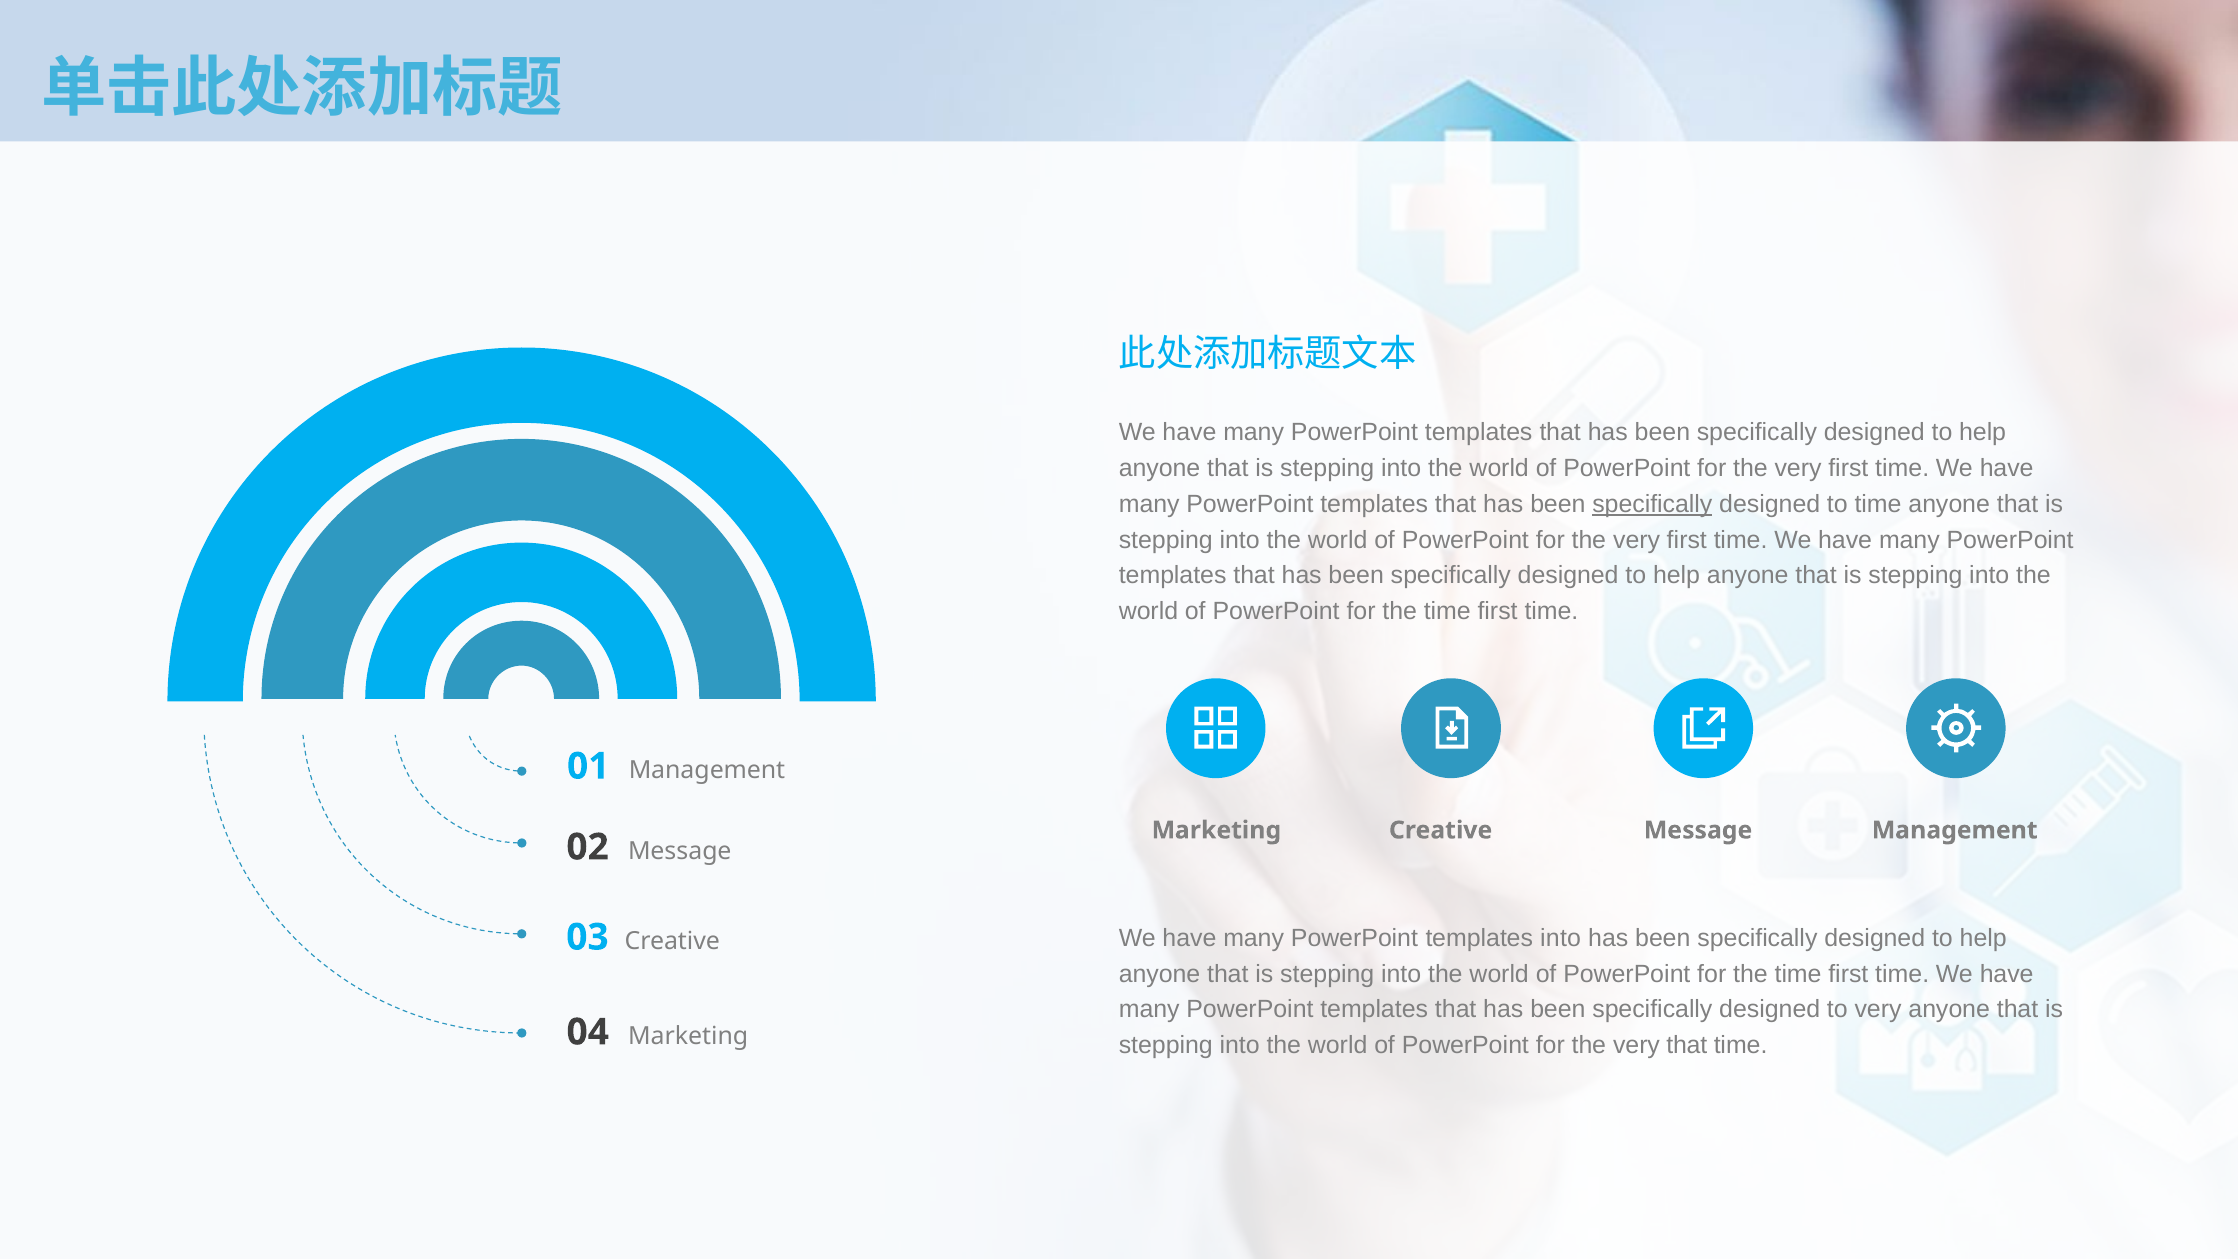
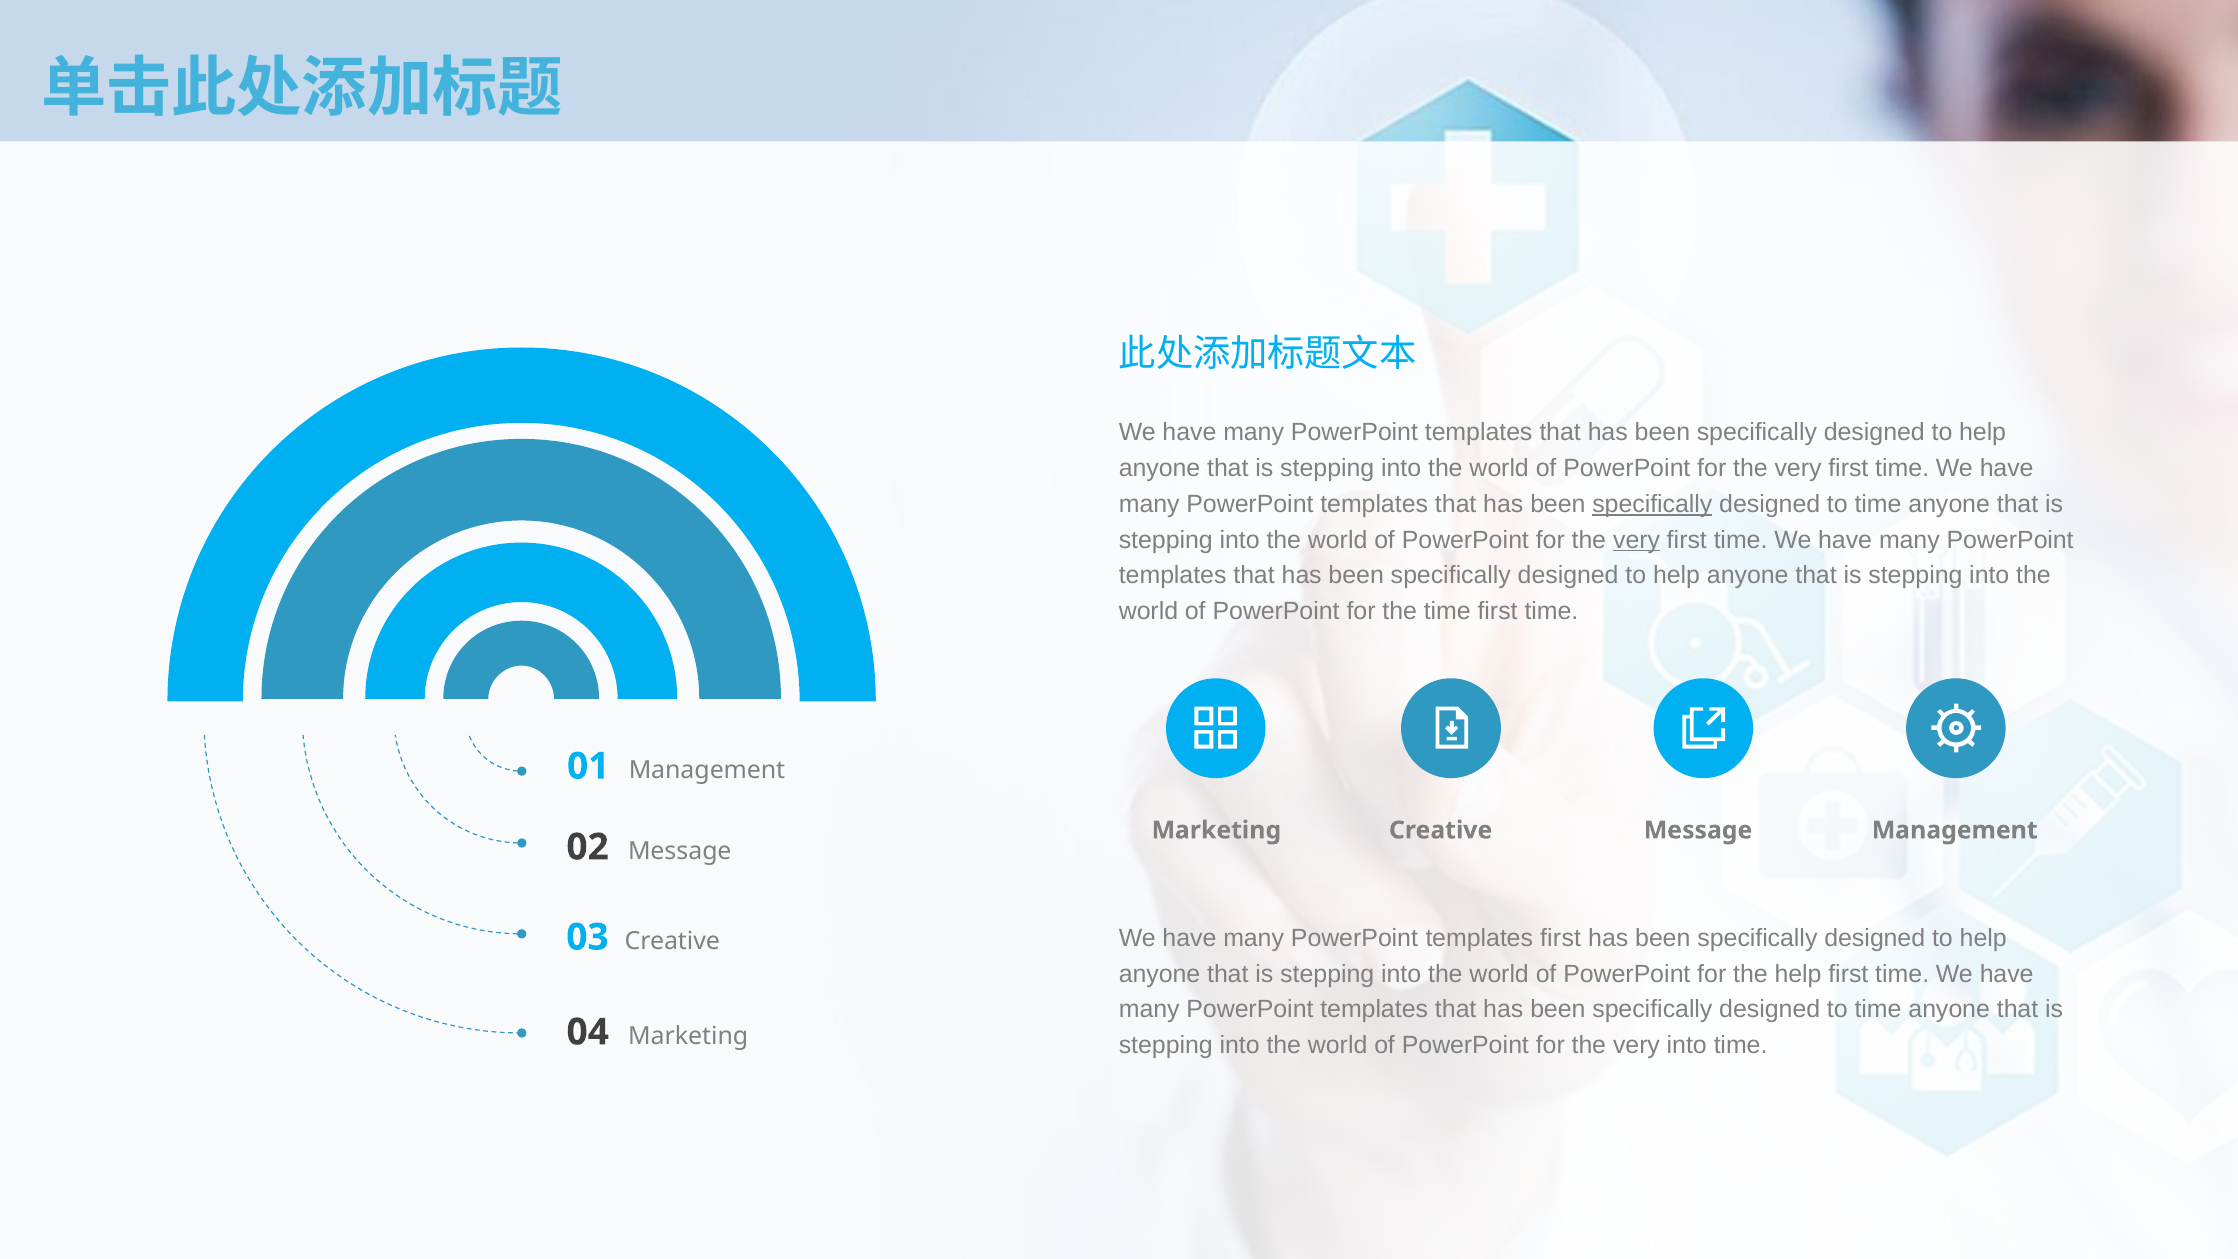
very at (1637, 540) underline: none -> present
templates into: into -> first
time at (1798, 974): time -> help
very at (1878, 1010): very -> time
very that: that -> into
